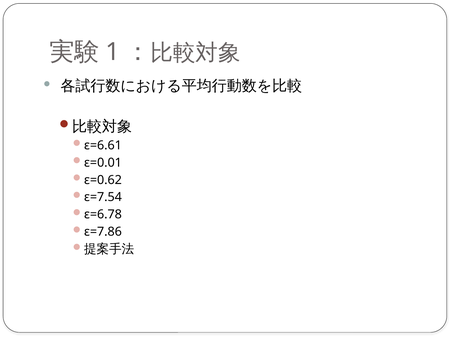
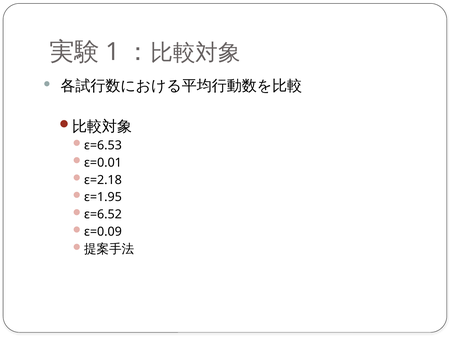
ε=6.61: ε=6.61 -> ε=6.53
ε=0.62: ε=0.62 -> ε=2.18
ε=7.54: ε=7.54 -> ε=1.95
ε=6.78: ε=6.78 -> ε=6.52
ε=7.86: ε=7.86 -> ε=0.09
